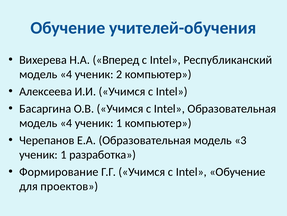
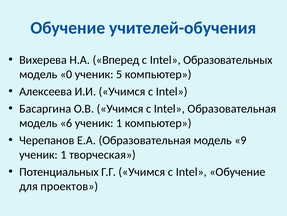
Республиканский: Республиканский -> Образовательных
4 at (66, 74): 4 -> 0
2: 2 -> 5
4 at (66, 123): 4 -> 6
3: 3 -> 9
разработка: разработка -> творческая
Формирование: Формирование -> Потенциальных
